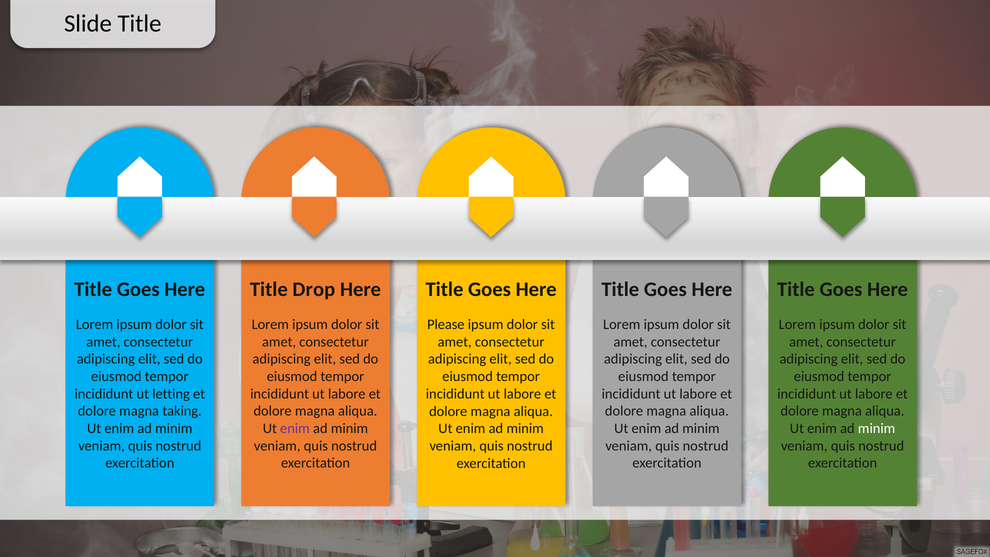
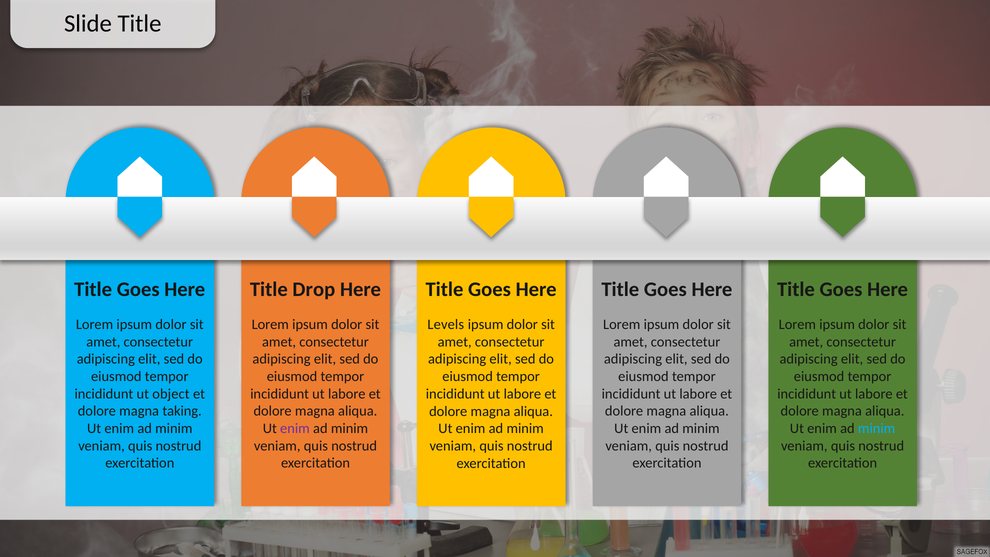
Please: Please -> Levels
letting: letting -> object
minim at (877, 428) colour: white -> light blue
